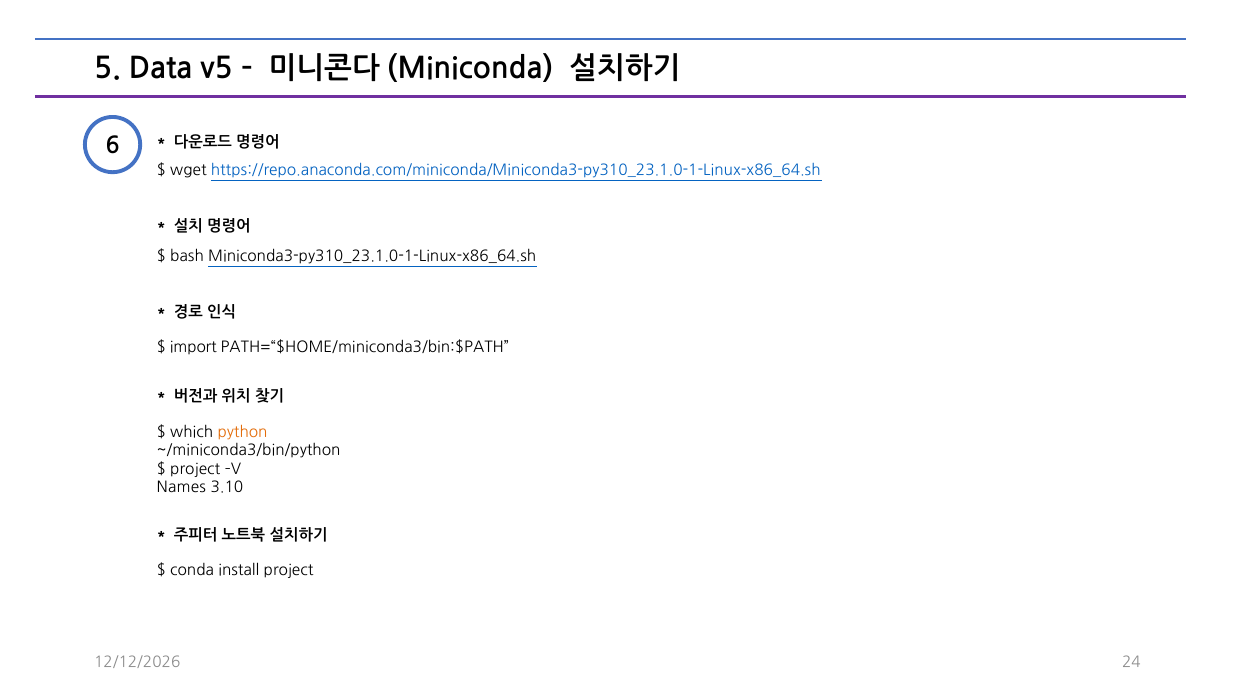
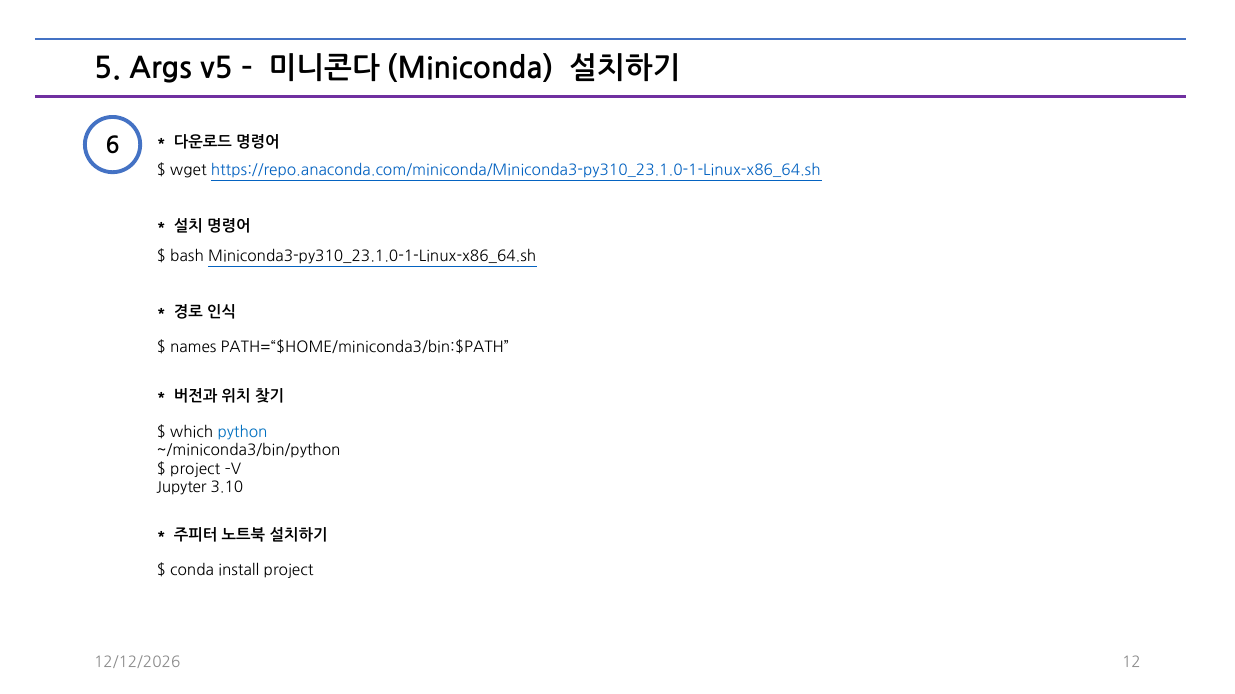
Data: Data -> Args
import: import -> names
python colour: orange -> blue
Names: Names -> Jupyter
24: 24 -> 12
